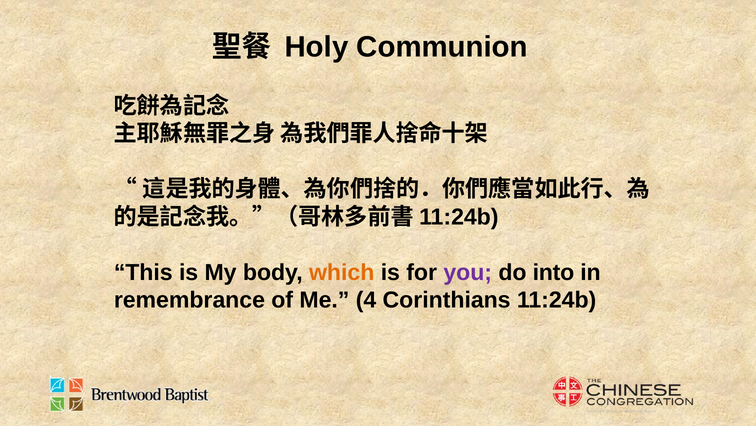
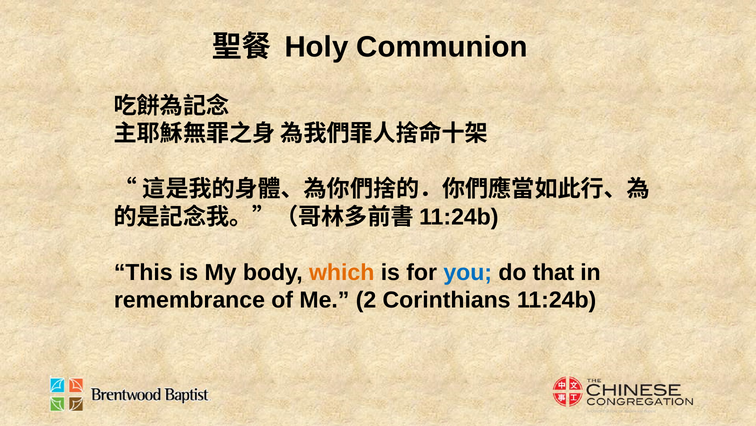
you colour: purple -> blue
into: into -> that
4: 4 -> 2
